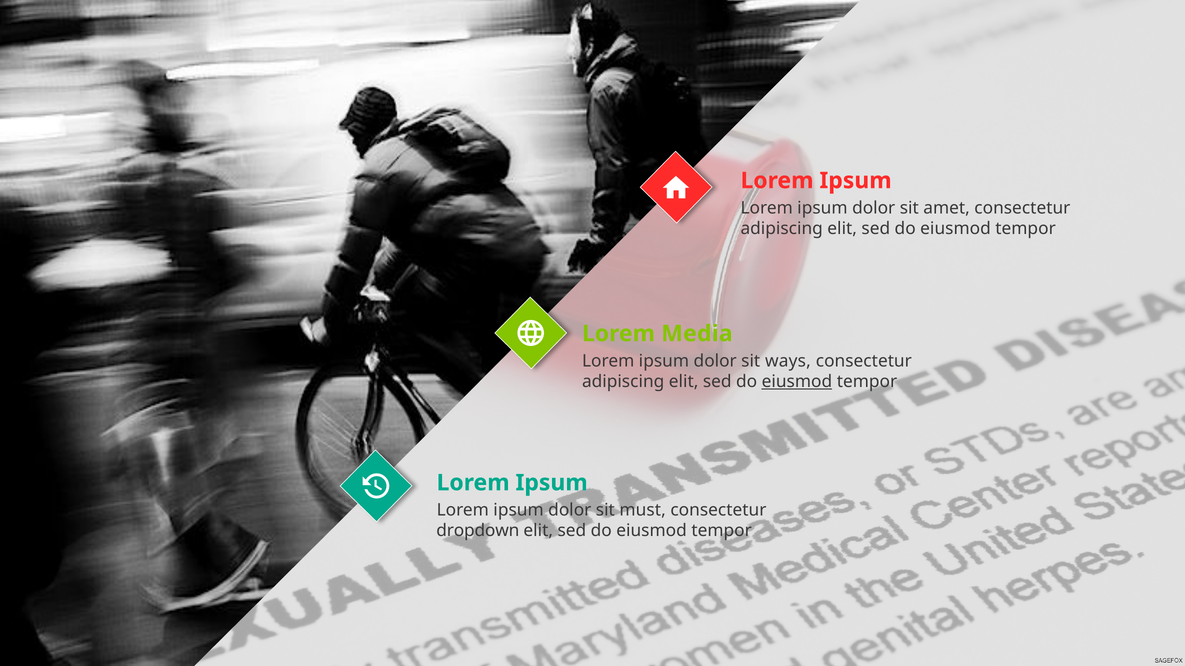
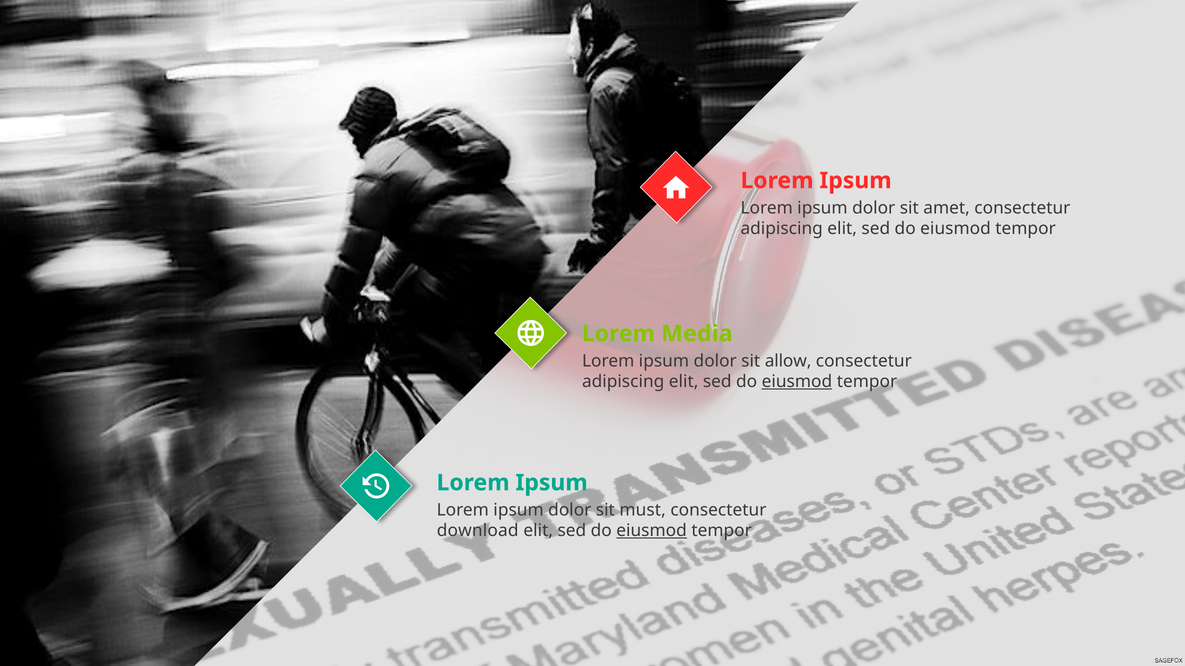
ways: ways -> allow
dropdown: dropdown -> download
eiusmod at (652, 531) underline: none -> present
